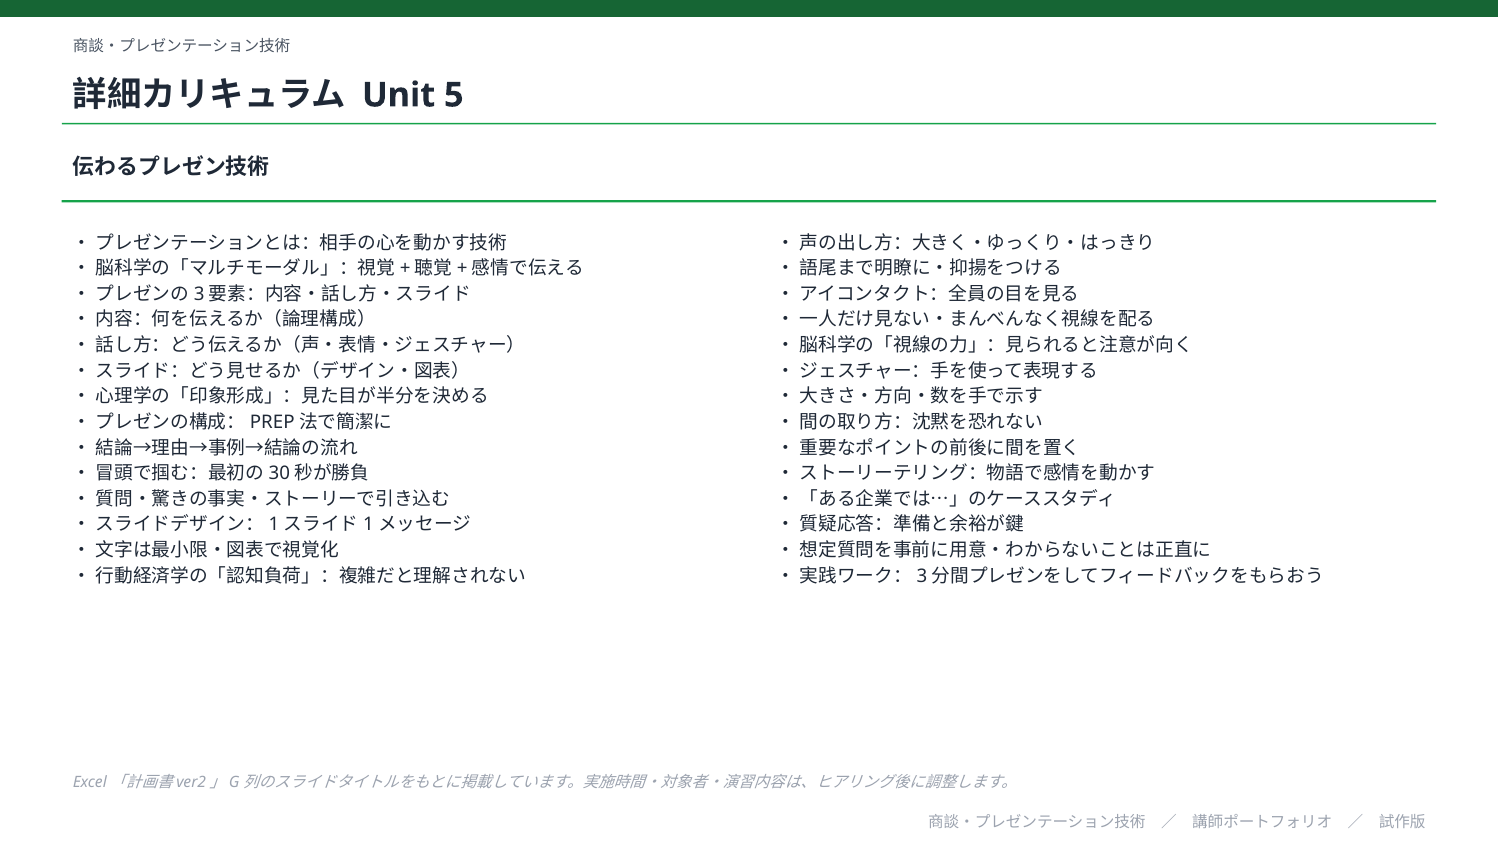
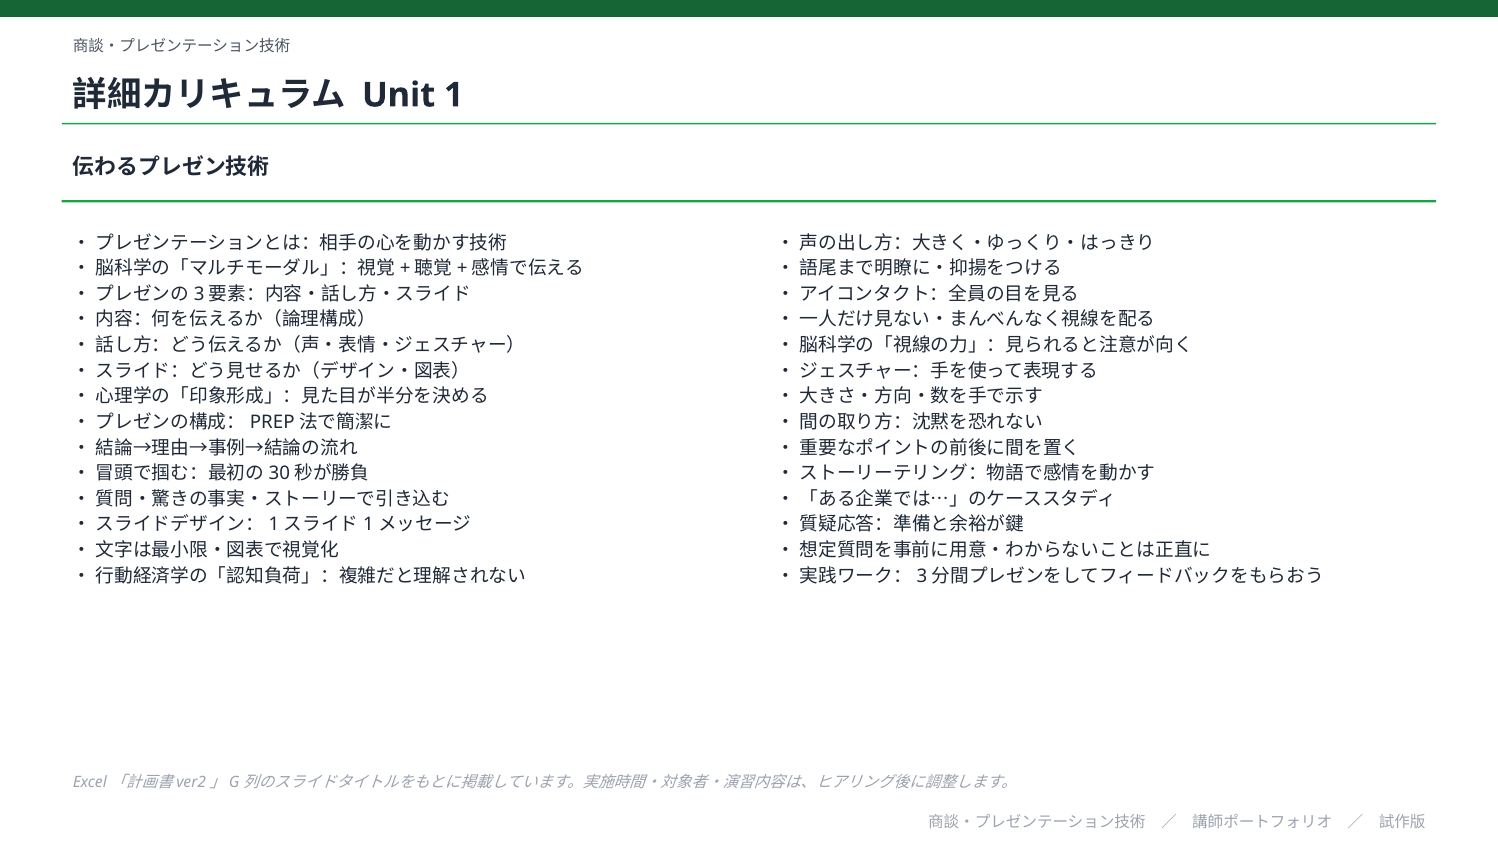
5: 5 -> 1
